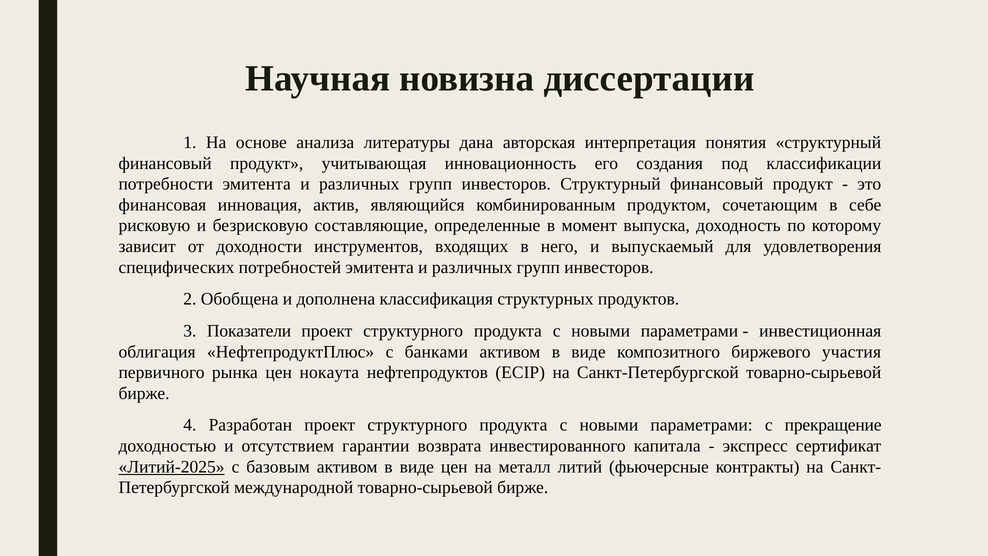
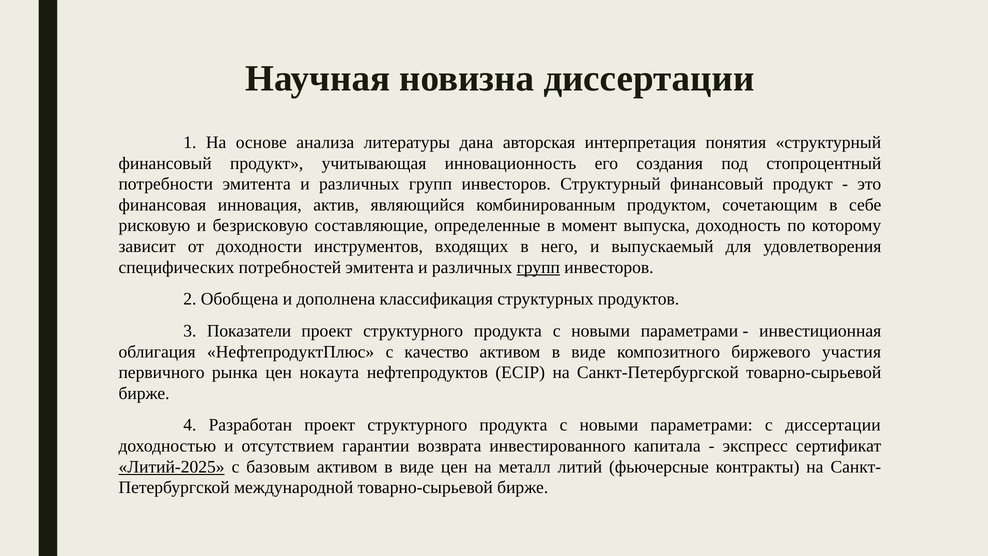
классификации: классификации -> стопроцентный
групп at (538, 267) underline: none -> present
банками: банками -> качество
с прекращение: прекращение -> диссертации
